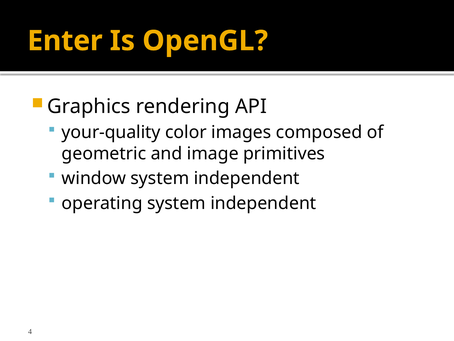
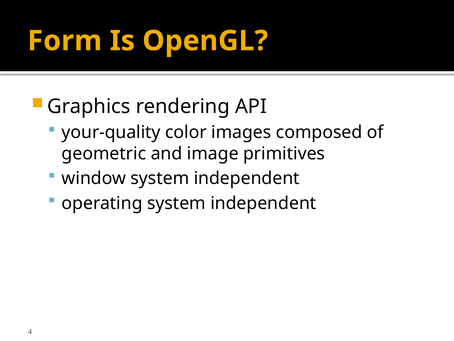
Enter: Enter -> Form
